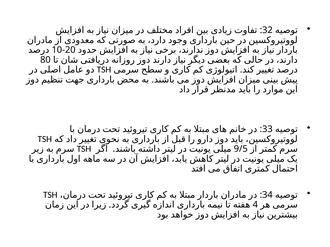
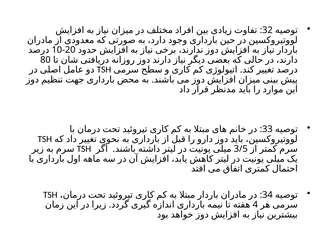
9/5: 9/5 -> 3/5
